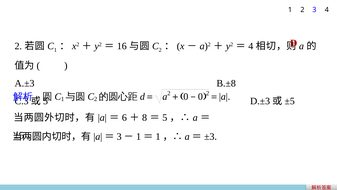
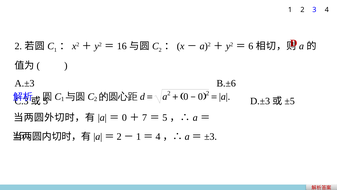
4 at (251, 46): 4 -> 6
B.±8: B.±8 -> B.±6
6 at (124, 118): 6 -> 0
8: 8 -> 7
3 at (119, 136): 3 -> 2
1 at (158, 136): 1 -> 4
